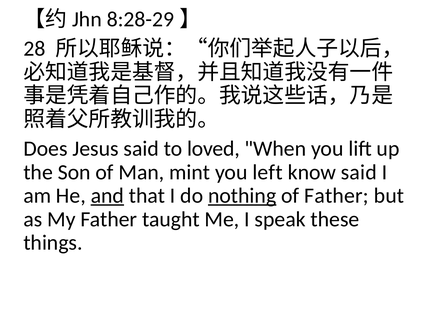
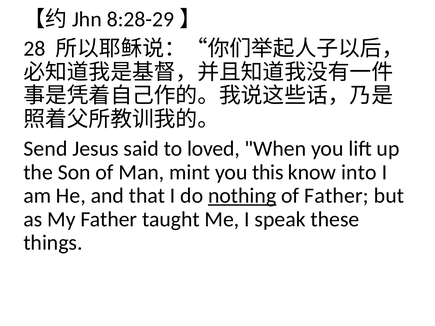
Does: Does -> Send
left: left -> this
know said: said -> into
and underline: present -> none
